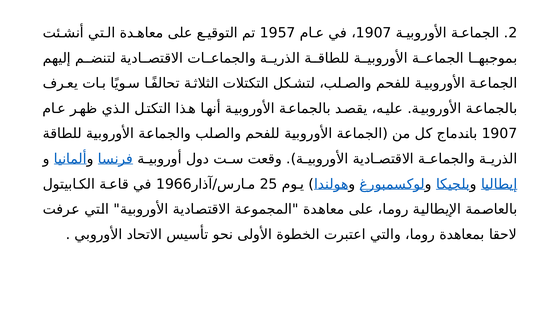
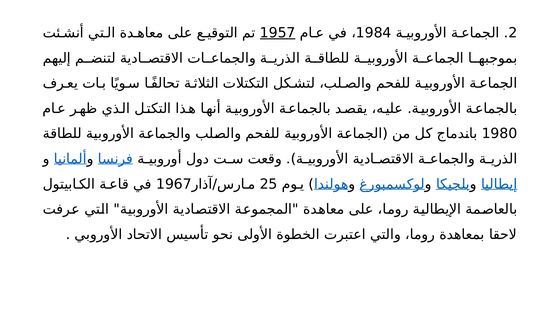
1957 underline: none -> present
1907 at (374, 33): 1907 -> 1984
1907 at (500, 134): 1907 -> 1980
1966: 1966 -> 1967
